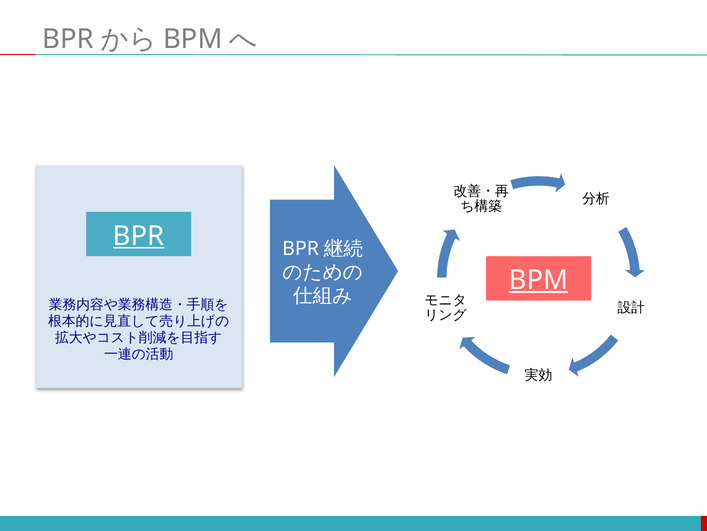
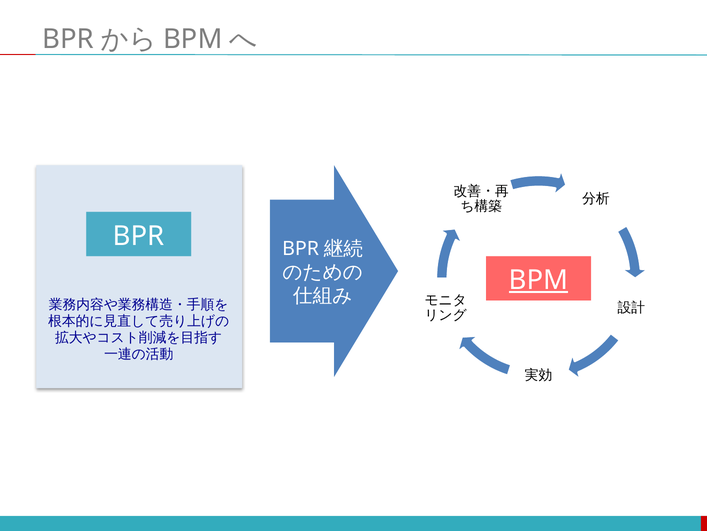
BPR at (139, 236) underline: present -> none
